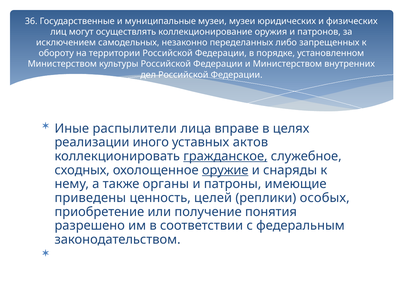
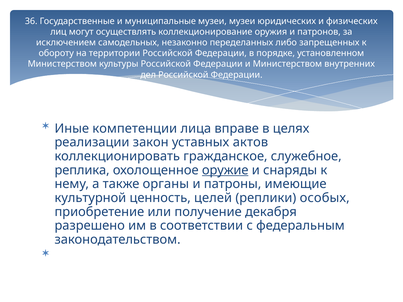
распылители: распылители -> компетенции
иного: иного -> закон
гражданское underline: present -> none
сходных: сходных -> реплика
приведены: приведены -> культурной
понятия: понятия -> декабря
